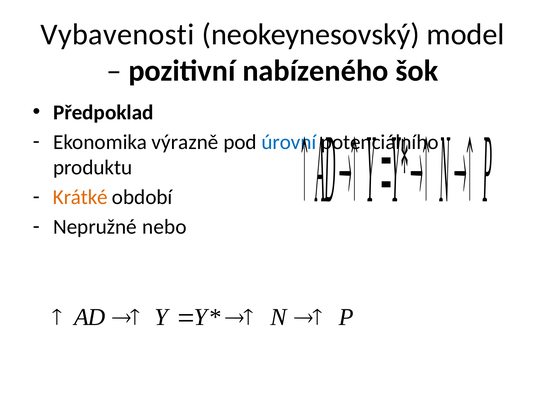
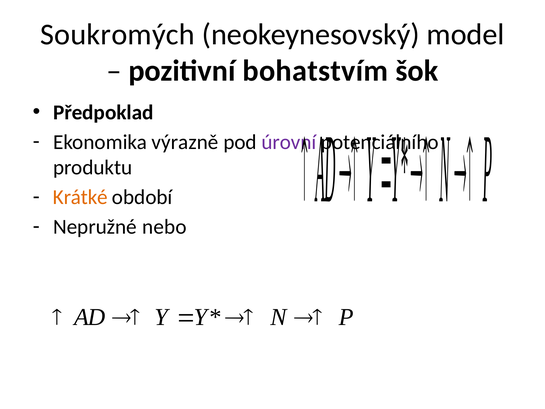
Vybavenosti: Vybavenosti -> Soukromých
nabízeného: nabízeného -> bohatstvím
úrovní colour: blue -> purple
